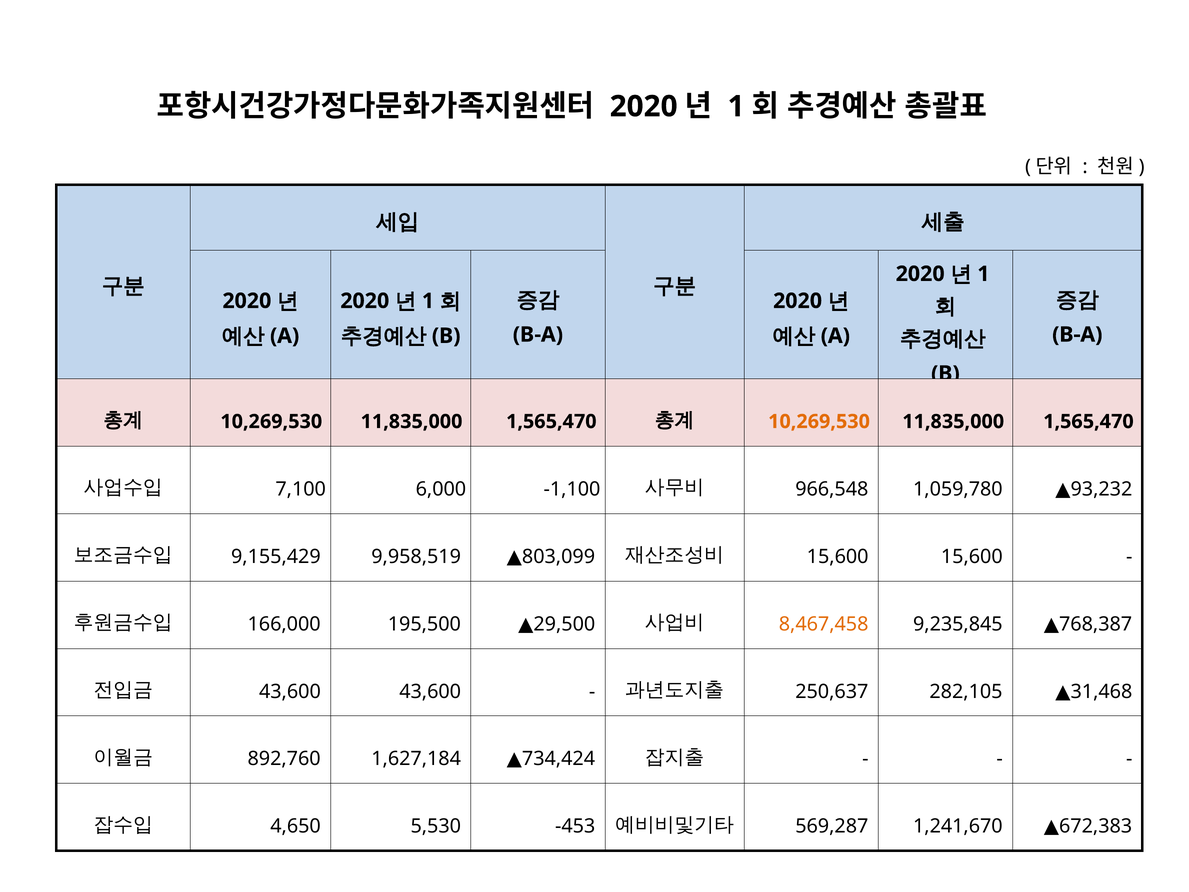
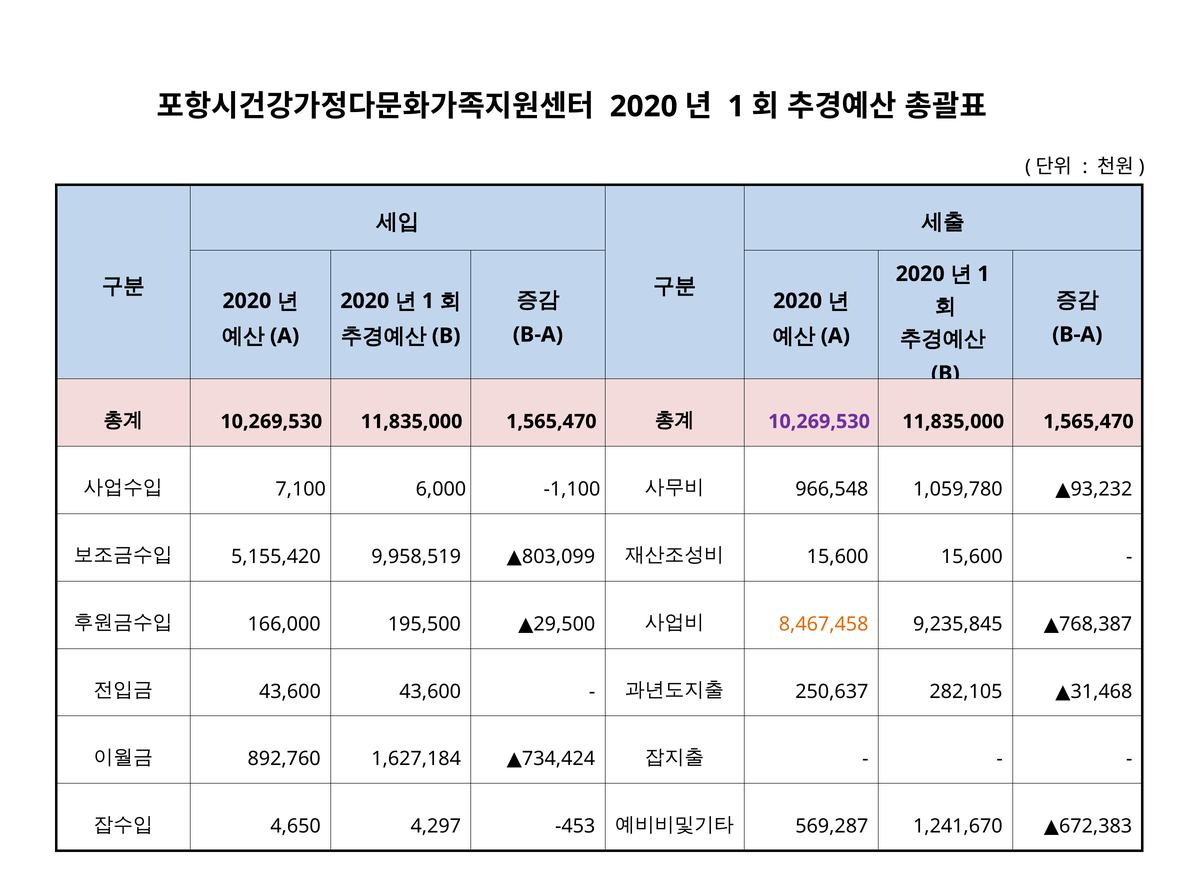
10,269,530 at (819, 421) colour: orange -> purple
9,155,429: 9,155,429 -> 5,155,420
5,530: 5,530 -> 4,297
